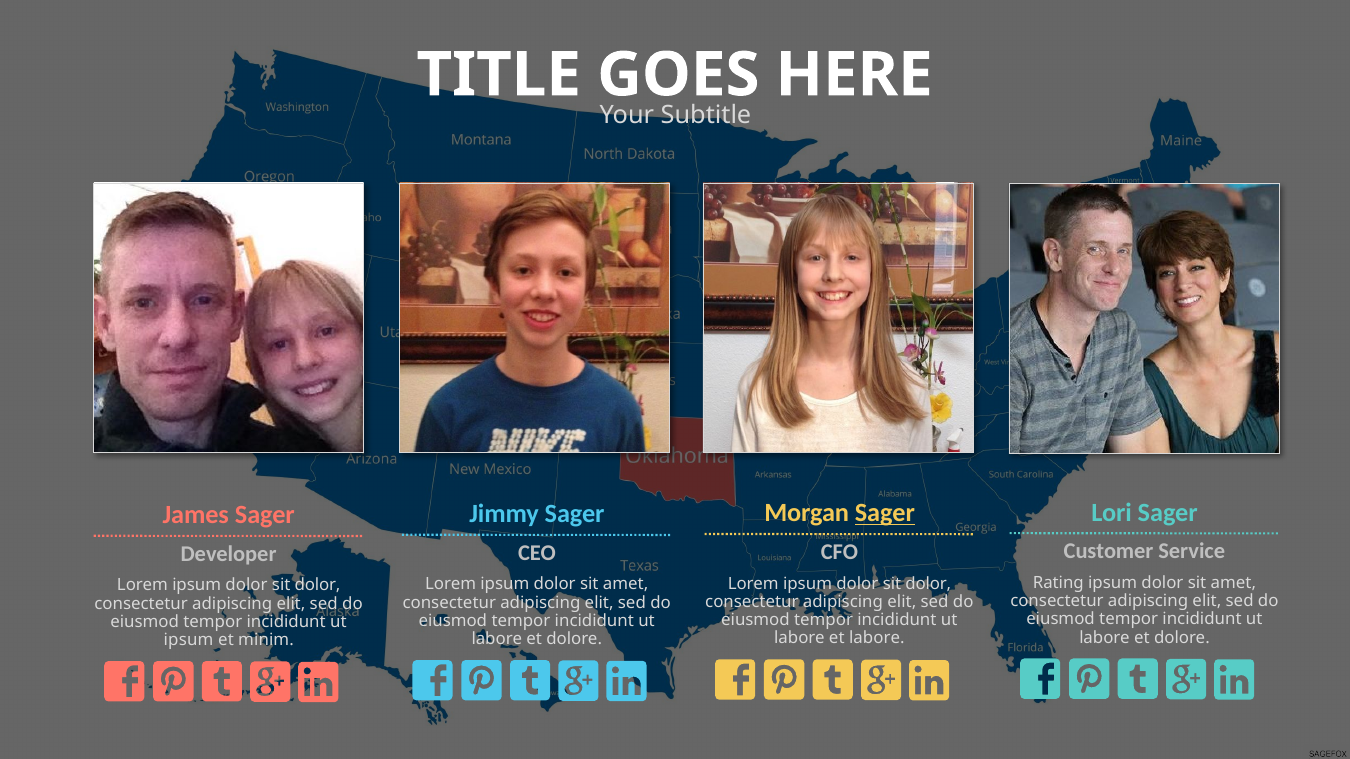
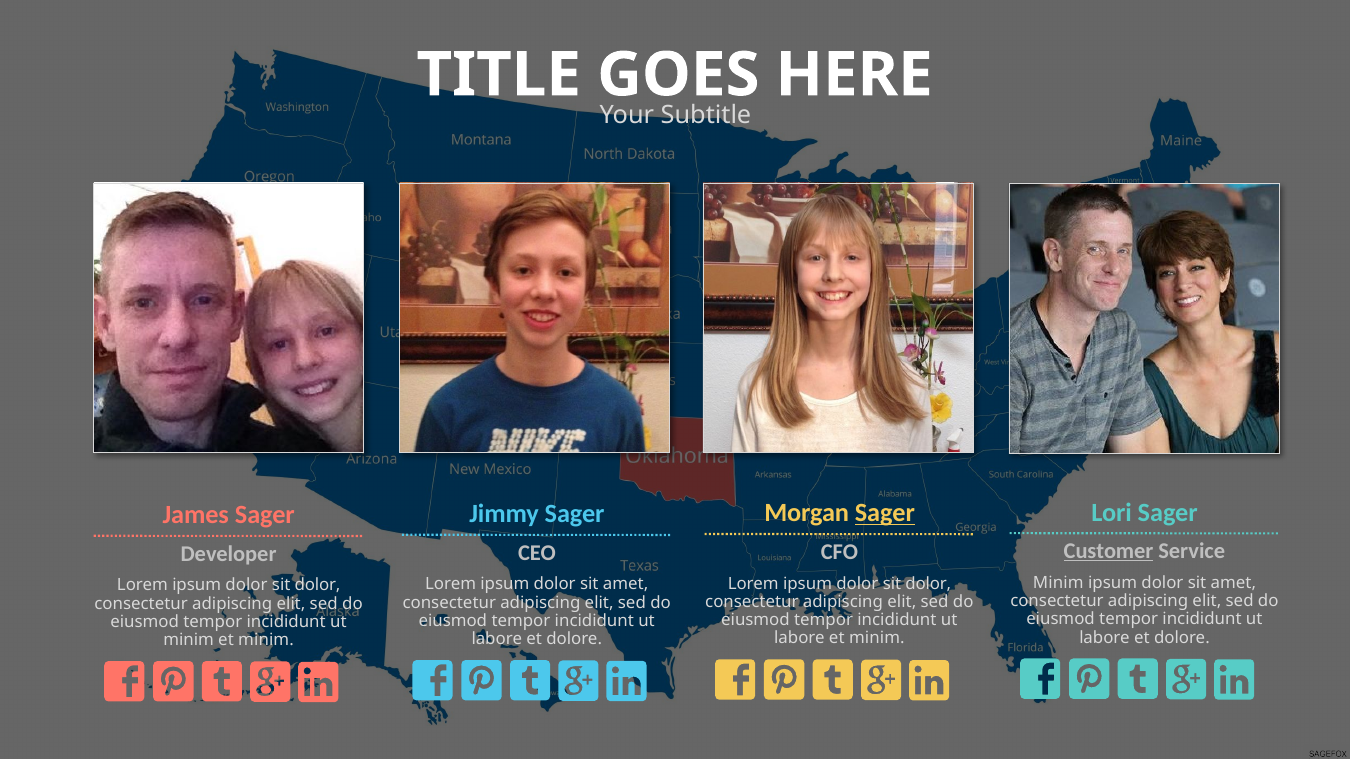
Customer underline: none -> present
Rating at (1058, 583): Rating -> Minim
labore et labore: labore -> minim
ipsum at (189, 640): ipsum -> minim
